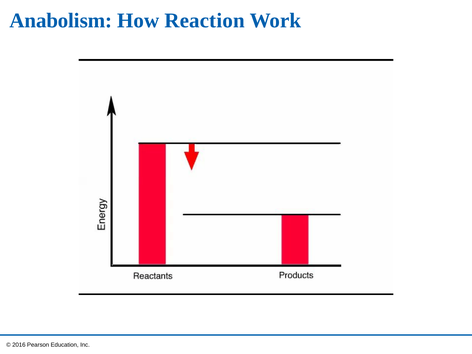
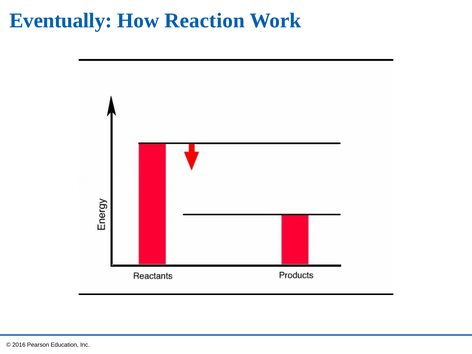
Anabolism: Anabolism -> Eventually
